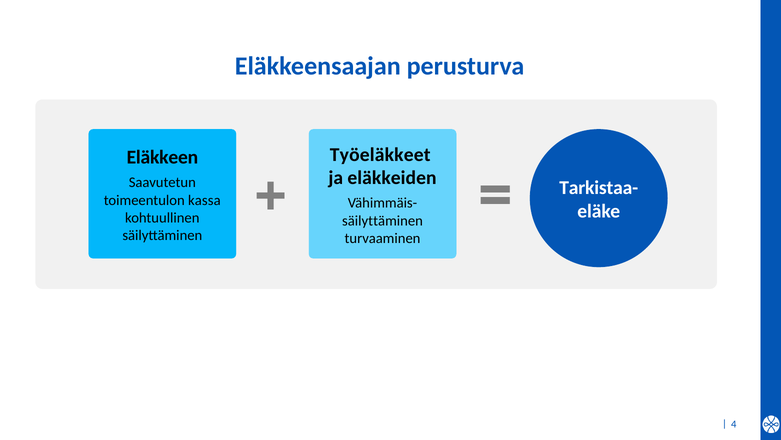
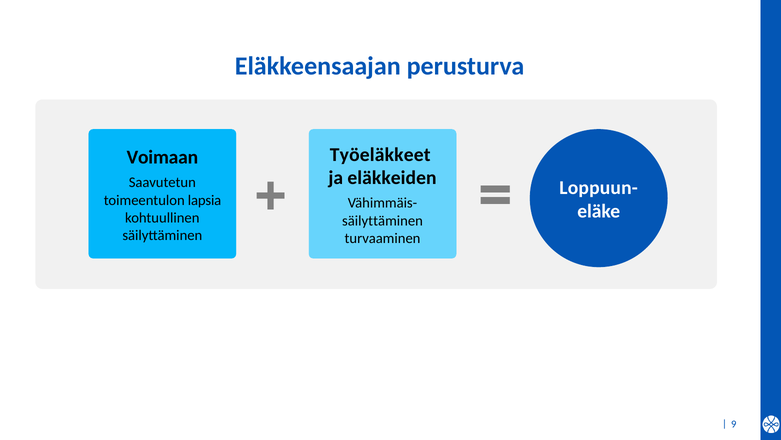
Eläkkeen: Eläkkeen -> Voimaan
Tarkistaa-: Tarkistaa- -> Loppuun-
kassa: kassa -> lapsia
4: 4 -> 9
